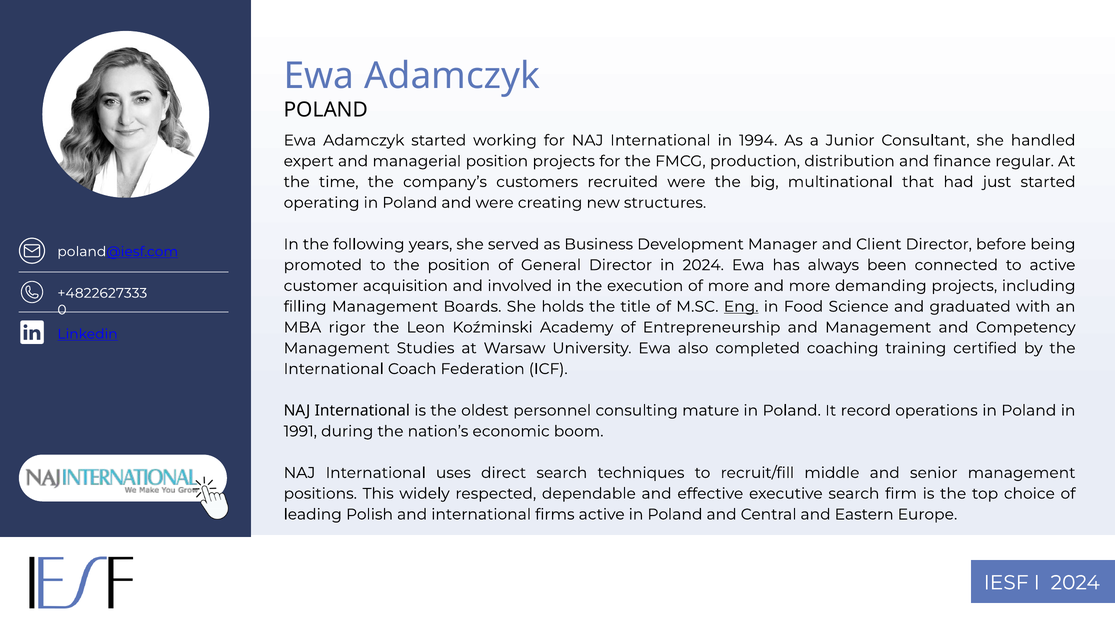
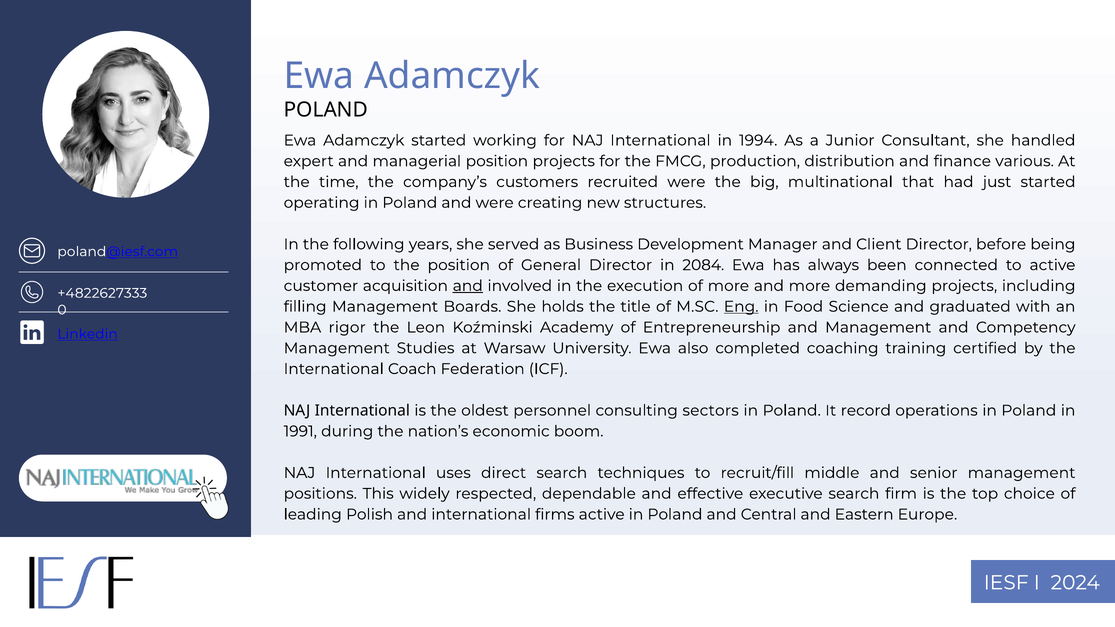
regular: regular -> various
in 2024: 2024 -> 2084
and at (468, 286) underline: none -> present
mature: mature -> sectors
